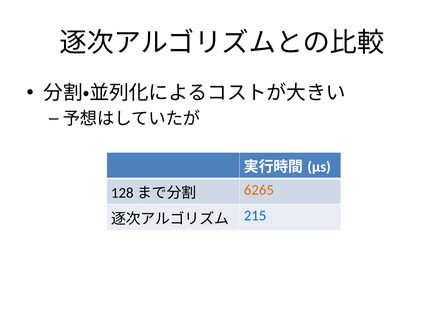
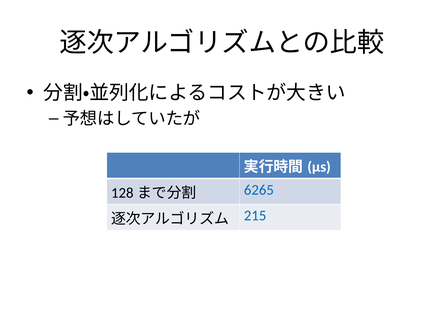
6265 colour: orange -> blue
